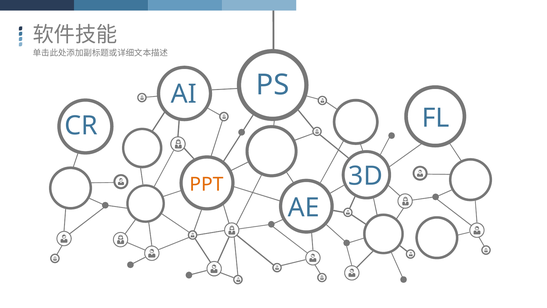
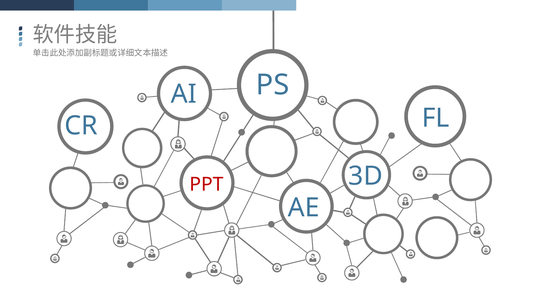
PPT colour: orange -> red
